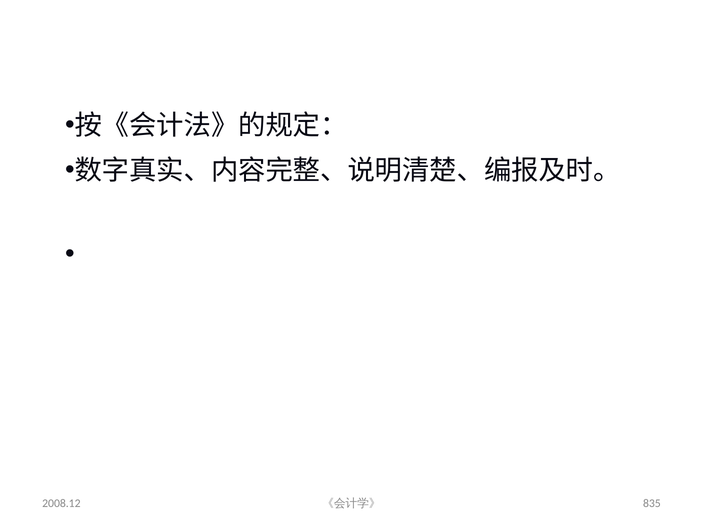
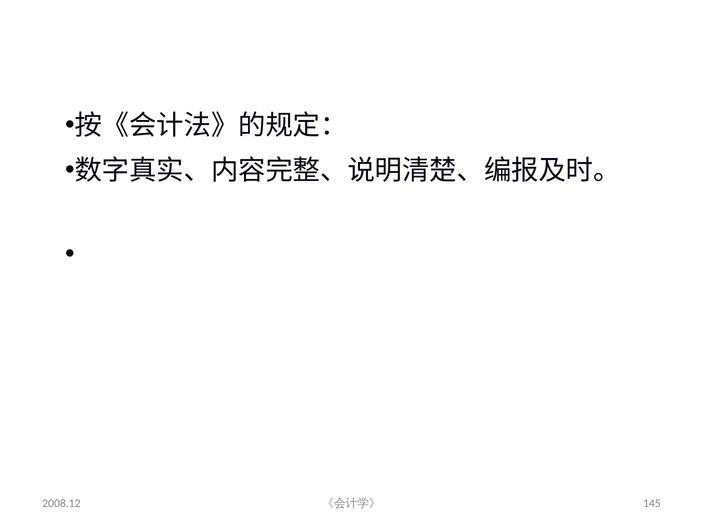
835: 835 -> 145
